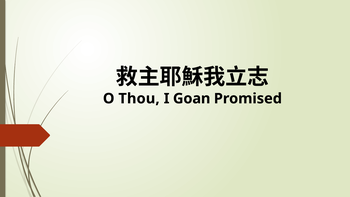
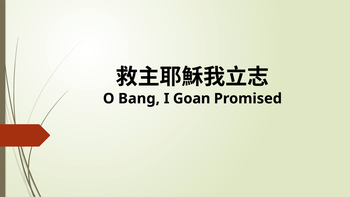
Thou: Thou -> Bang
